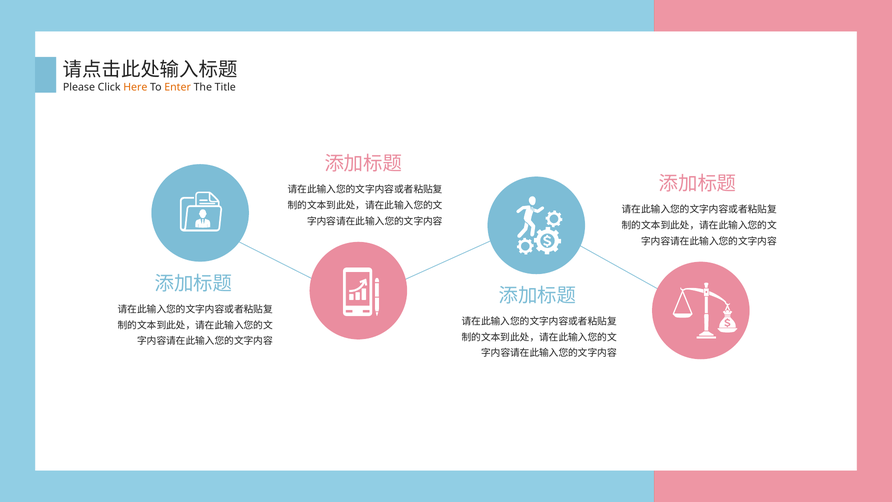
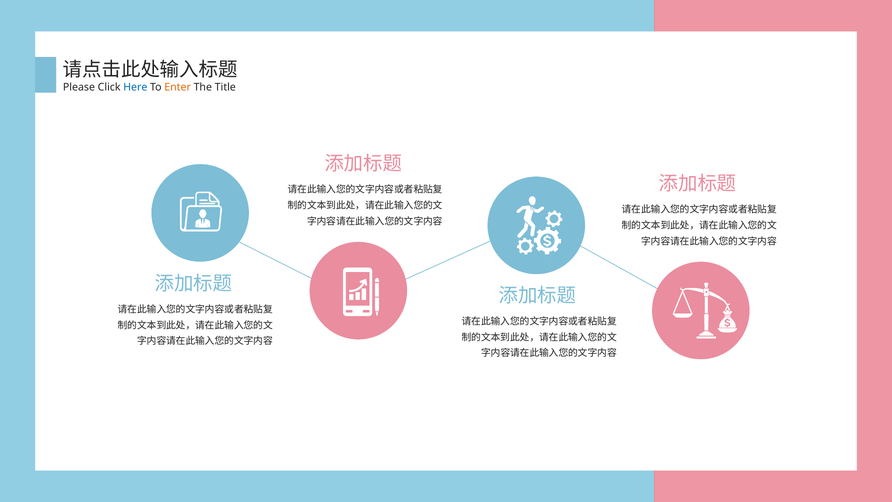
Here colour: orange -> blue
